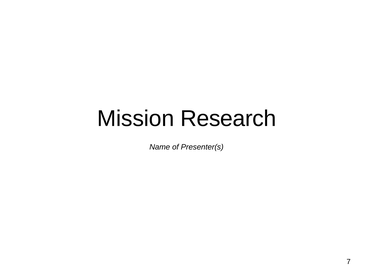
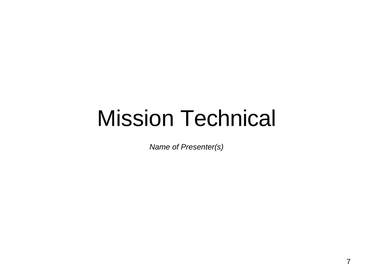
Research: Research -> Technical
